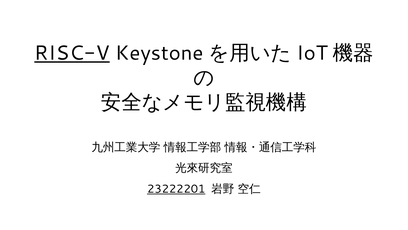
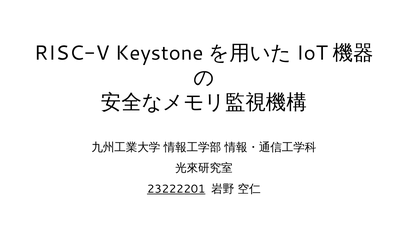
RISC-V underline: present -> none
